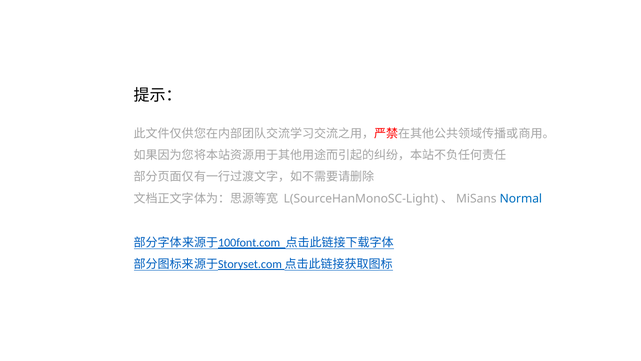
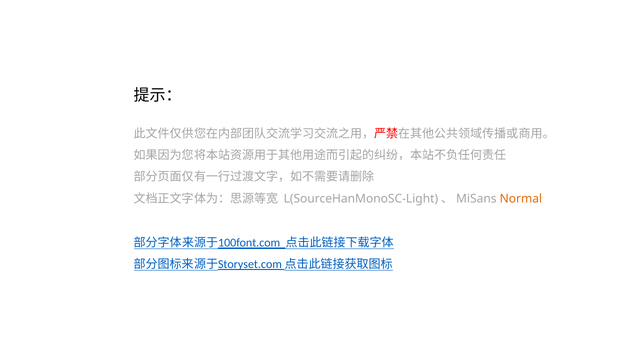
Normal colour: blue -> orange
